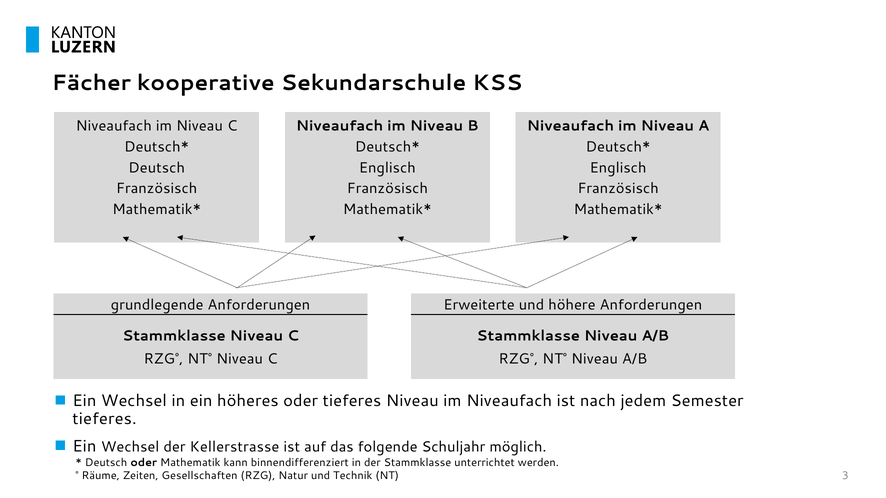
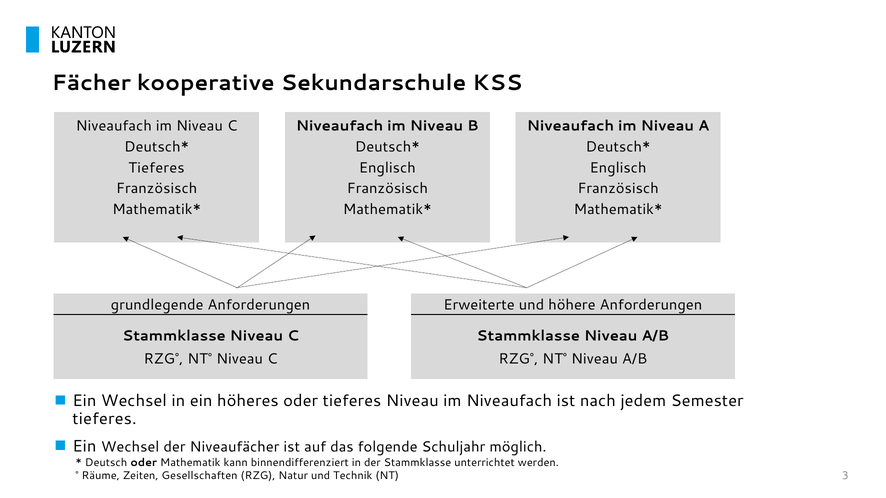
Deutsch at (157, 168): Deutsch -> Tieferes
Kellerstrasse: Kellerstrasse -> Niveaufächer
